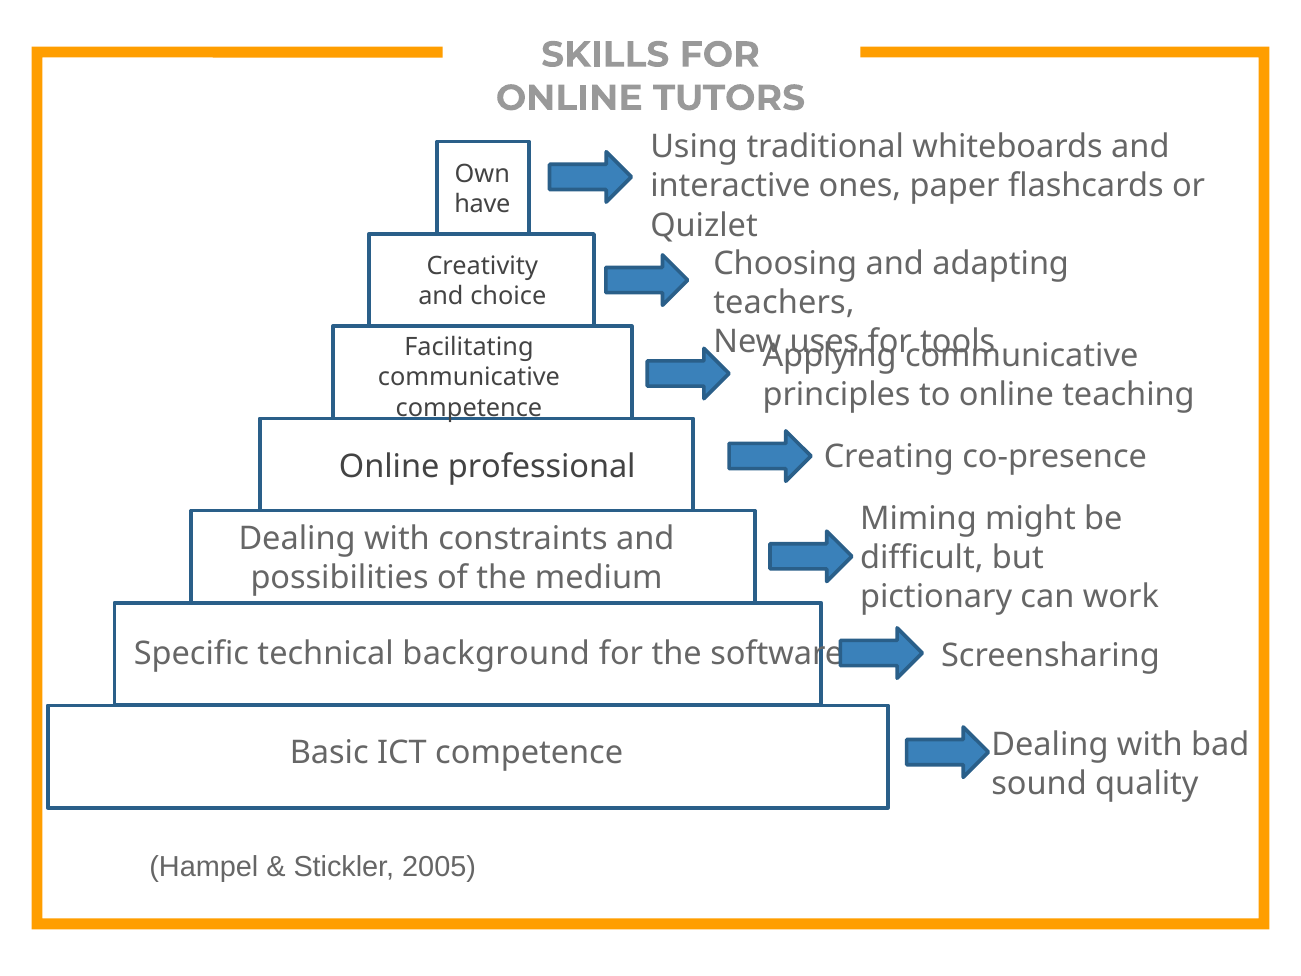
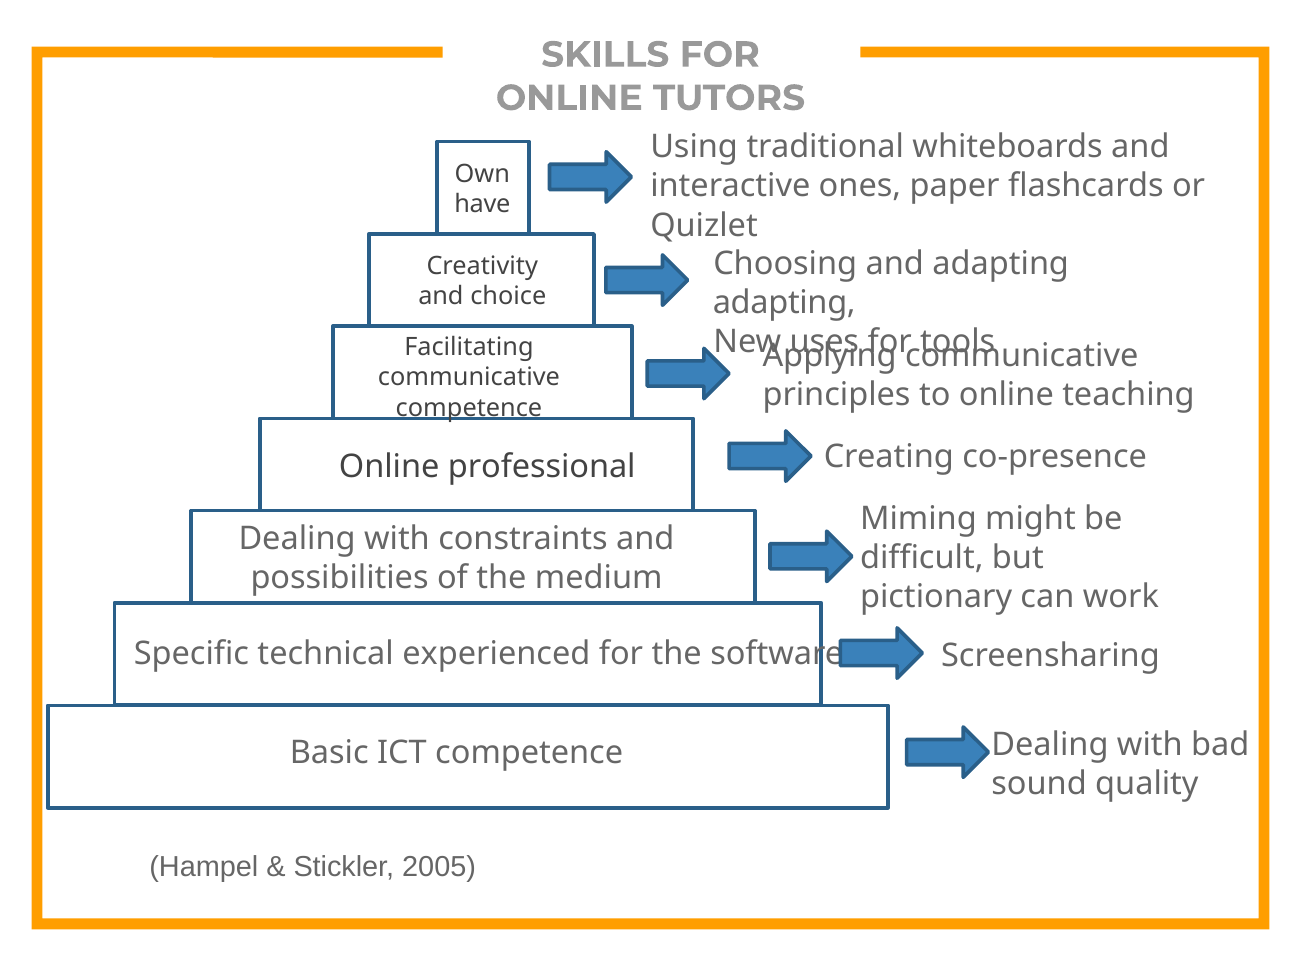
teachers at (784, 303): teachers -> adapting
background: background -> experienced
